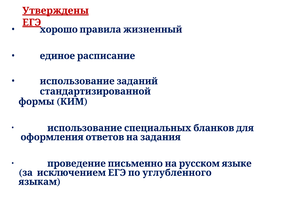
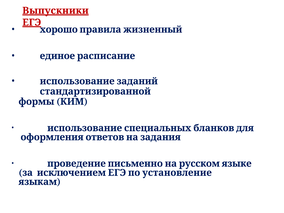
Утверждены: Утверждены -> Выпускники
углубленного: углубленного -> установление
